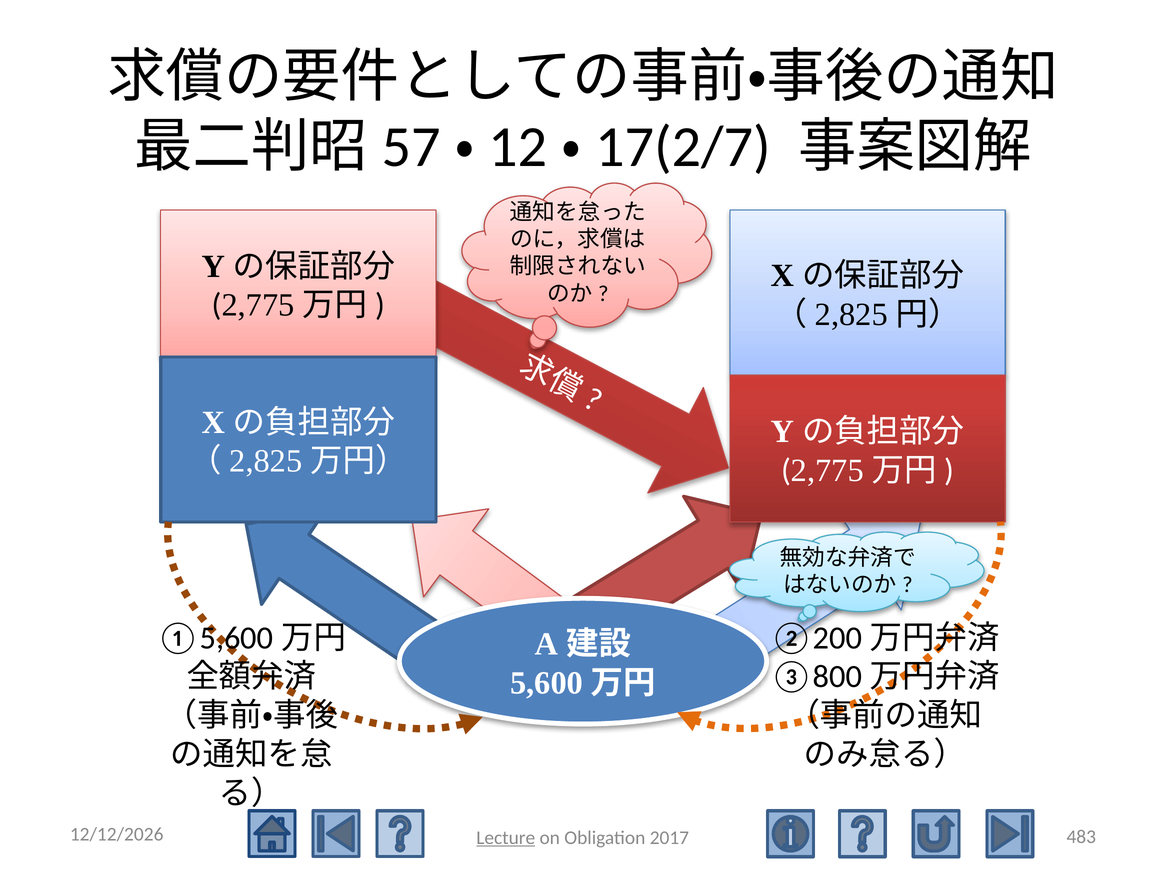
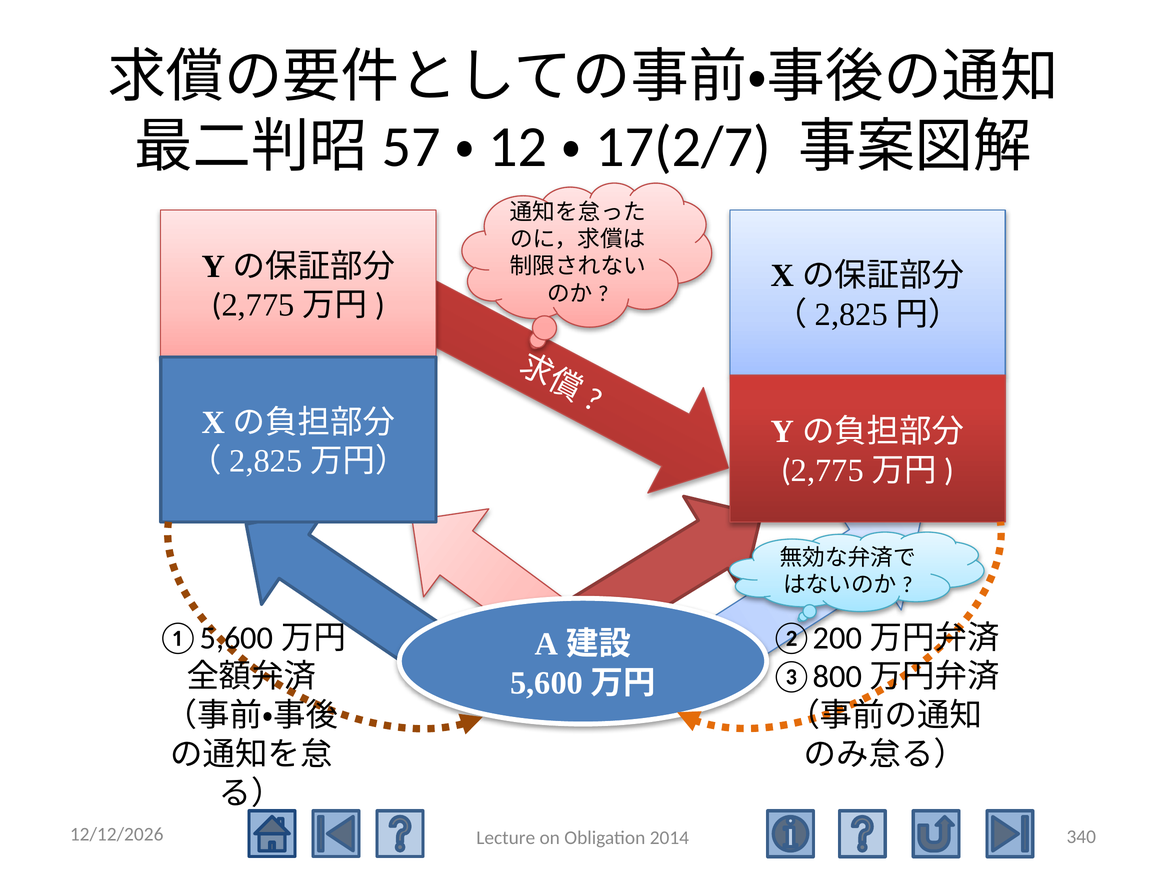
483: 483 -> 340
Lecture underline: present -> none
2017: 2017 -> 2014
